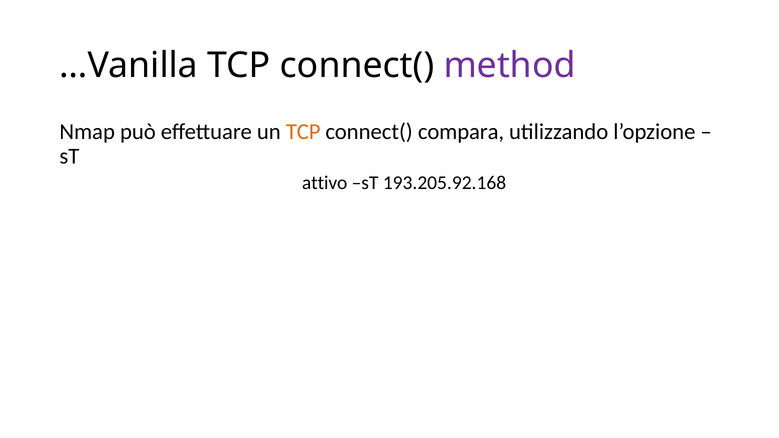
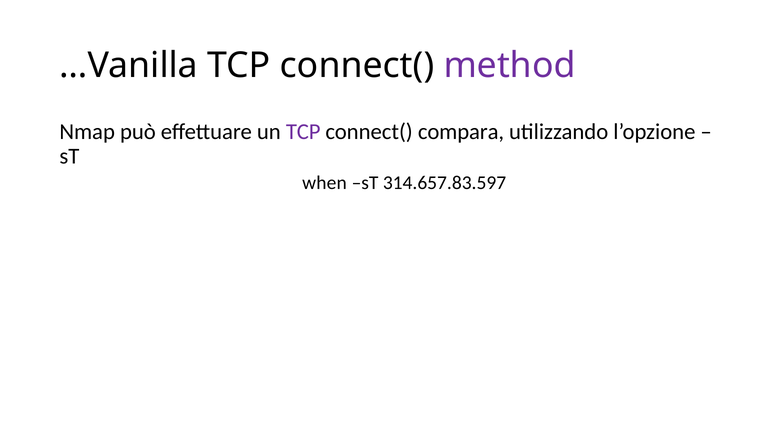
TCP at (303, 132) colour: orange -> purple
attivo: attivo -> when
193.205.92.168: 193.205.92.168 -> 314.657.83.597
